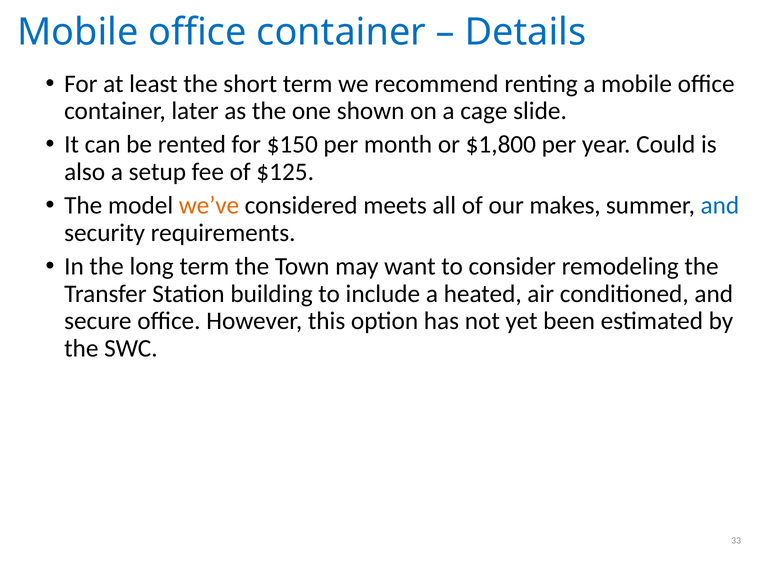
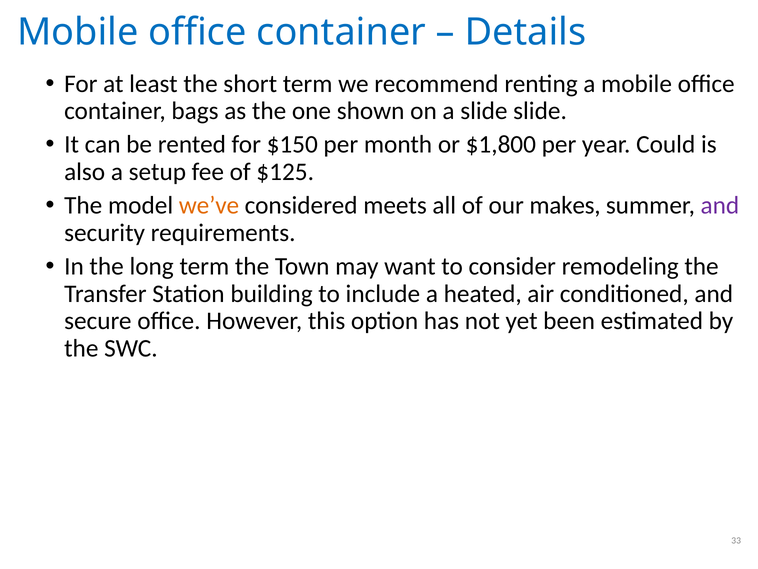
later: later -> bags
a cage: cage -> slide
and at (720, 205) colour: blue -> purple
